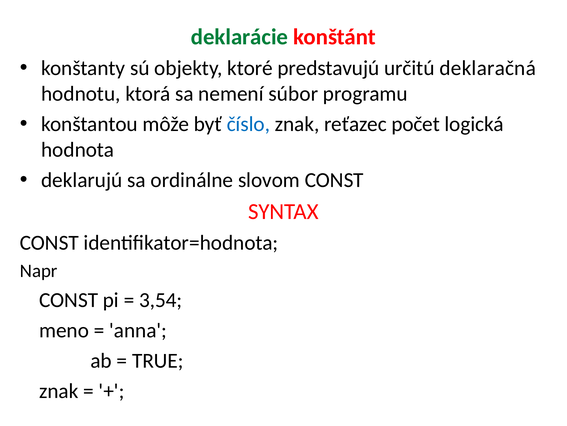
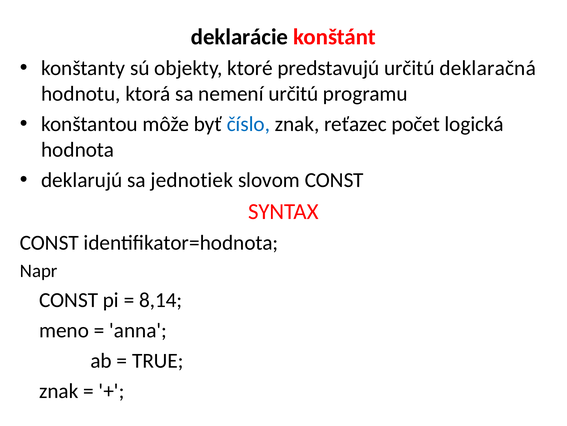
deklarácie colour: green -> black
nemení súbor: súbor -> určitú
ordinálne: ordinálne -> jednotiek
3,54: 3,54 -> 8,14
